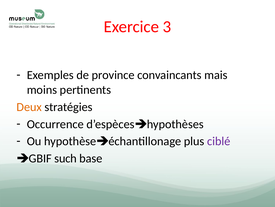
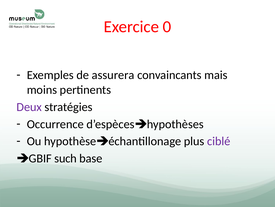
3: 3 -> 0
province: province -> assurera
Deux colour: orange -> purple
